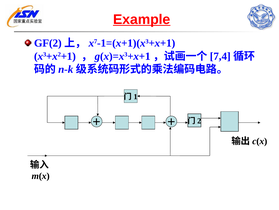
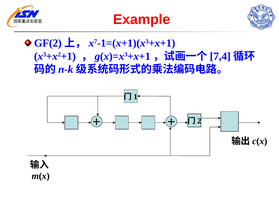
Example underline: present -> none
